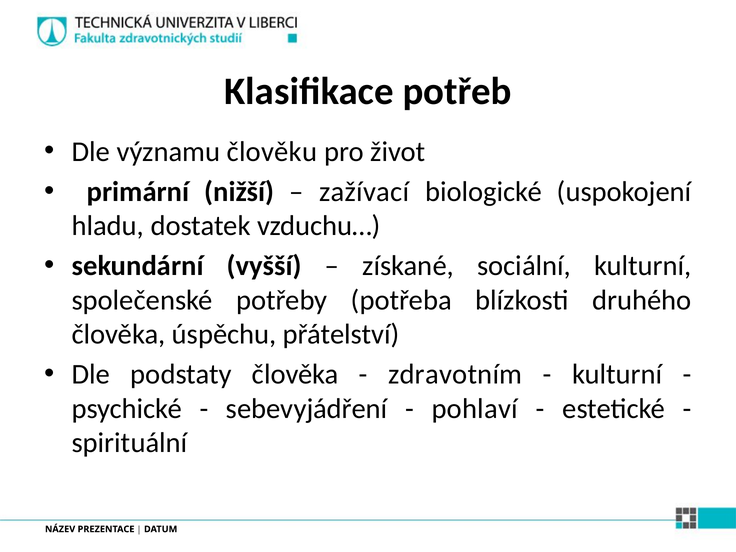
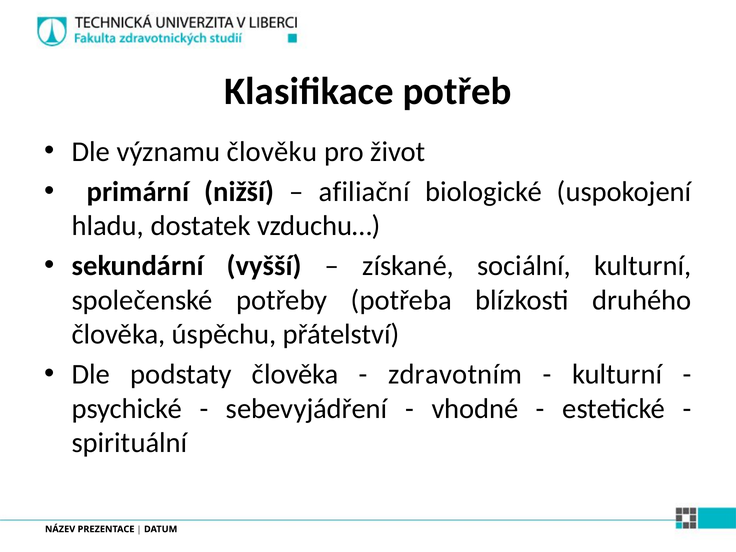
zažívací: zažívací -> afiliační
pohlaví: pohlaví -> vhodné
